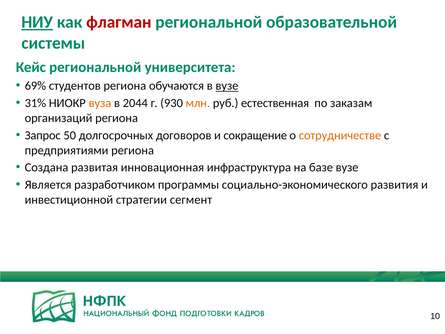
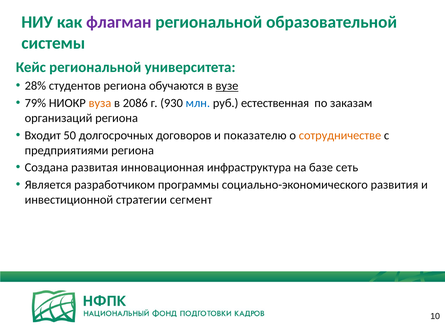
НИУ underline: present -> none
флагман colour: red -> purple
69%: 69% -> 28%
31%: 31% -> 79%
2044: 2044 -> 2086
млн colour: orange -> blue
Запрос: Запрос -> Входит
сокращение: сокращение -> показателю
базе вузе: вузе -> сеть
